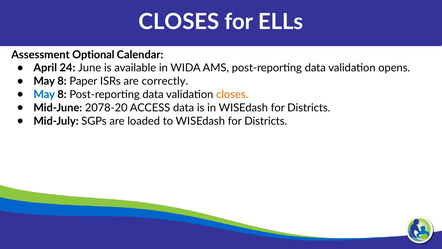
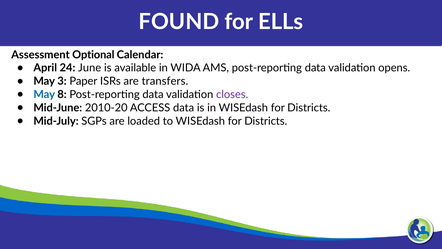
CLOSES at (179, 22): CLOSES -> FOUND
8 at (62, 81): 8 -> 3
correctly: correctly -> transfers
closes at (232, 94) colour: orange -> purple
2078-20: 2078-20 -> 2010-20
